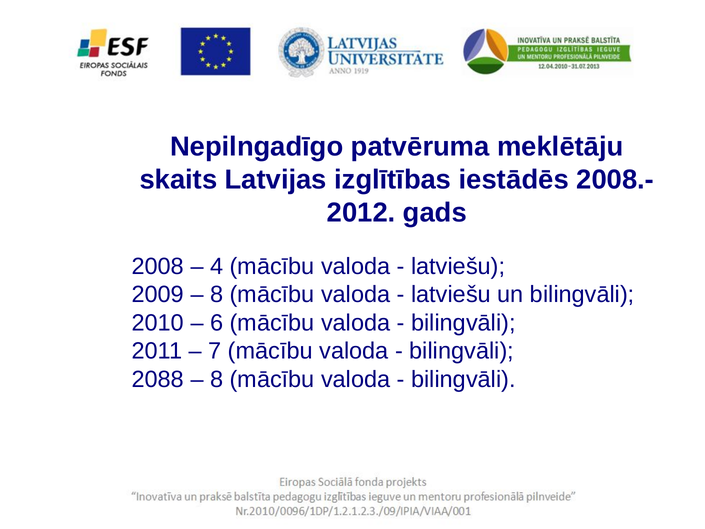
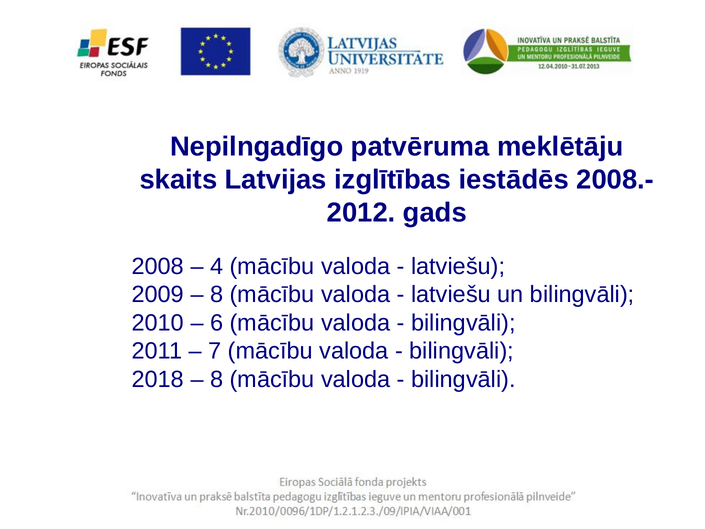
2088: 2088 -> 2018
